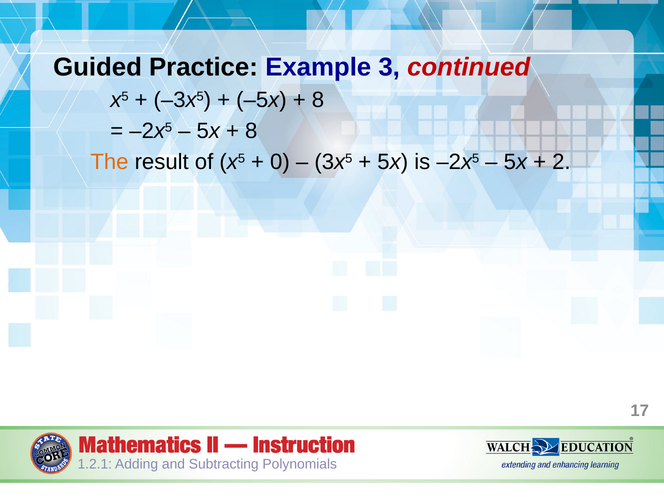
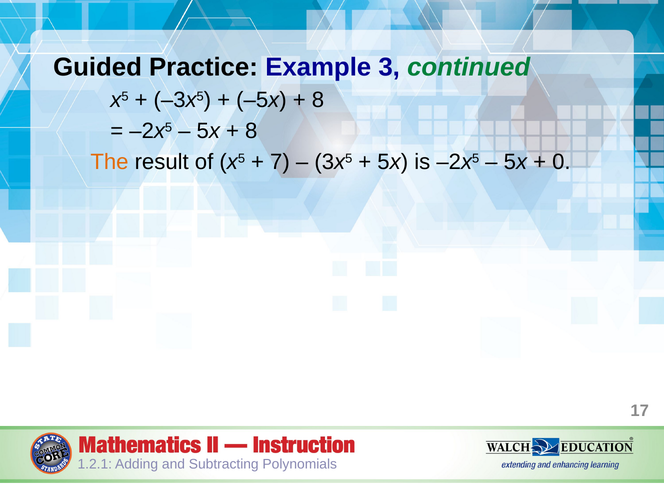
continued colour: red -> green
0: 0 -> 7
2: 2 -> 0
